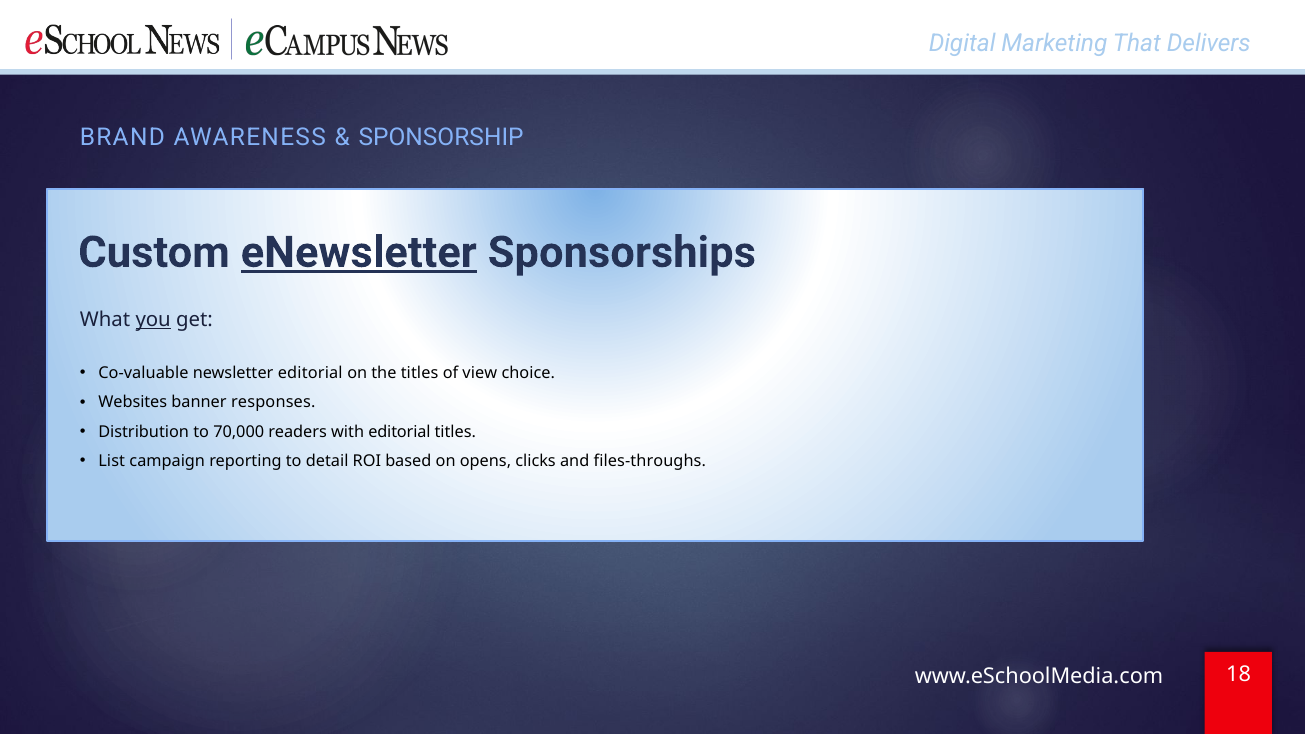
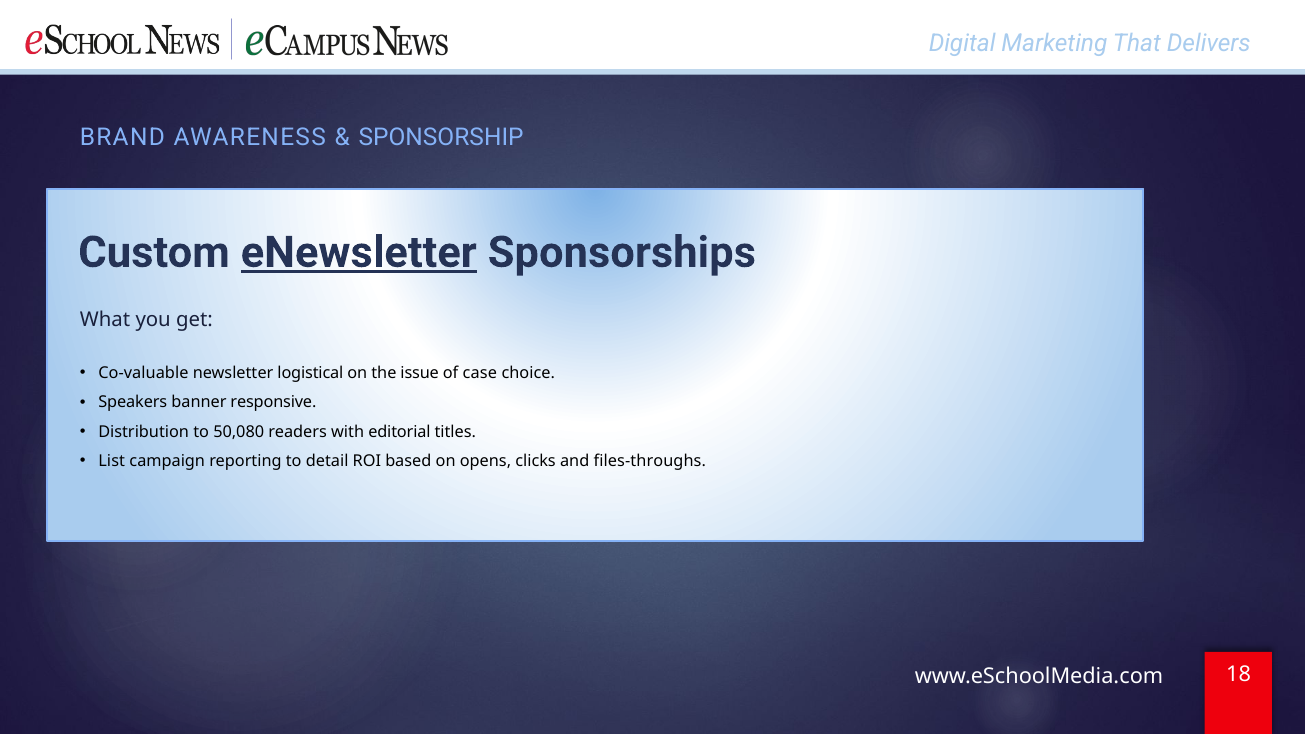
you underline: present -> none
newsletter editorial: editorial -> logistical
the titles: titles -> issue
view: view -> case
Websites: Websites -> Speakers
responses: responses -> responsive
70,000: 70,000 -> 50,080
